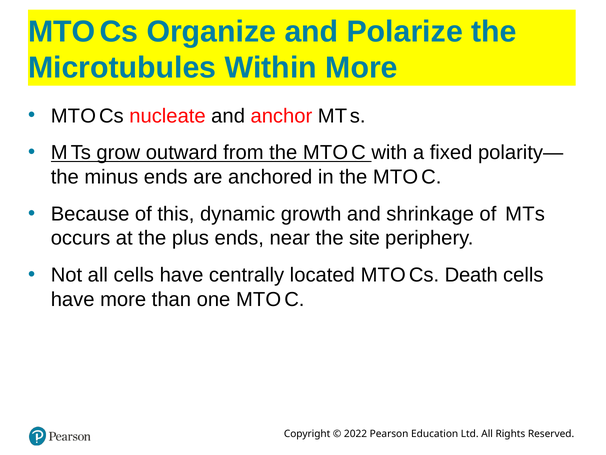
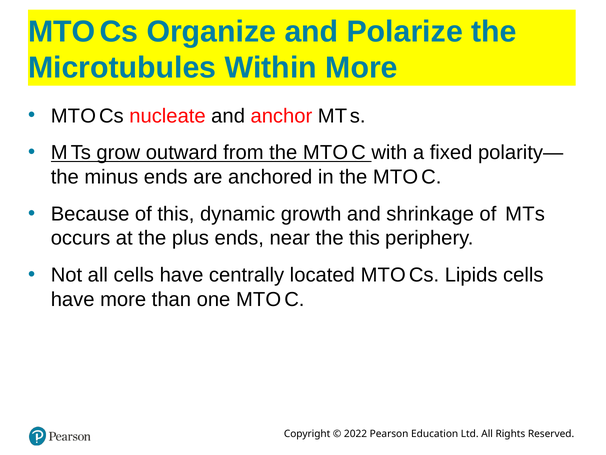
the site: site -> this
Death: Death -> Lipids
